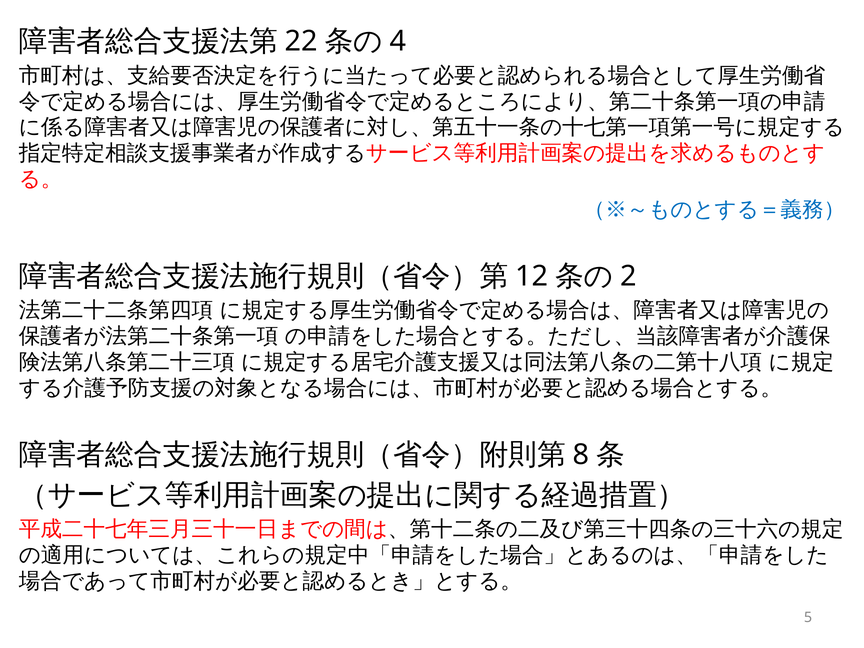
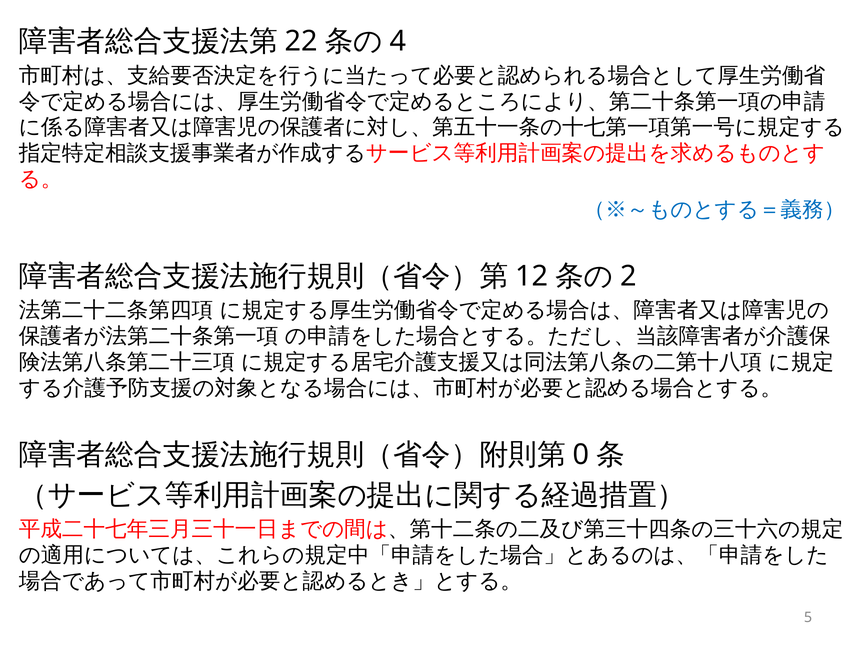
8: 8 -> 0
